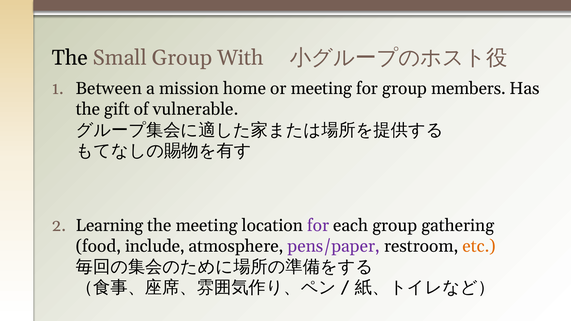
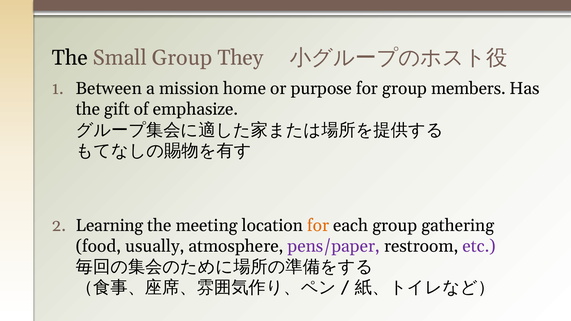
With: With -> They
or meeting: meeting -> purpose
vulnerable: vulnerable -> emphasize
for at (318, 225) colour: purple -> orange
include: include -> usually
etc colour: orange -> purple
